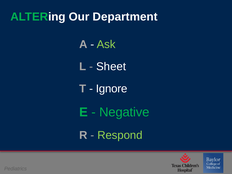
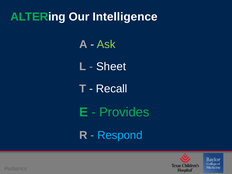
Department: Department -> Intelligence
Ignore: Ignore -> Recall
Negative: Negative -> Provides
Respond colour: light green -> light blue
